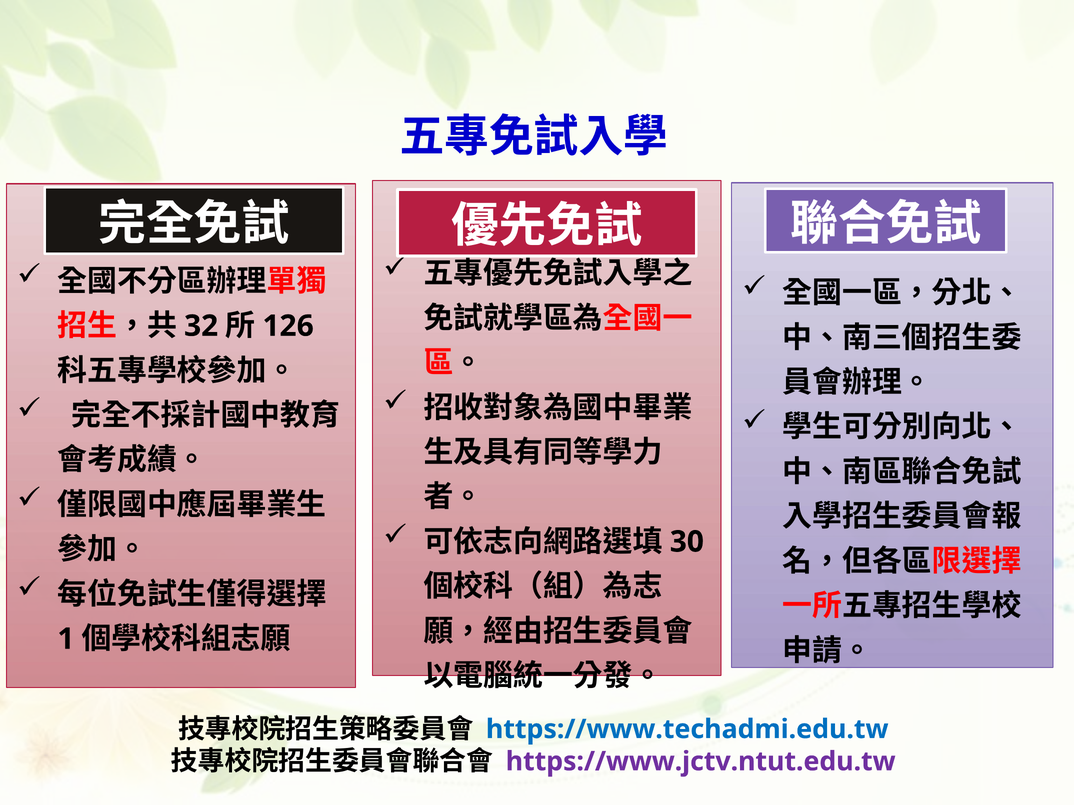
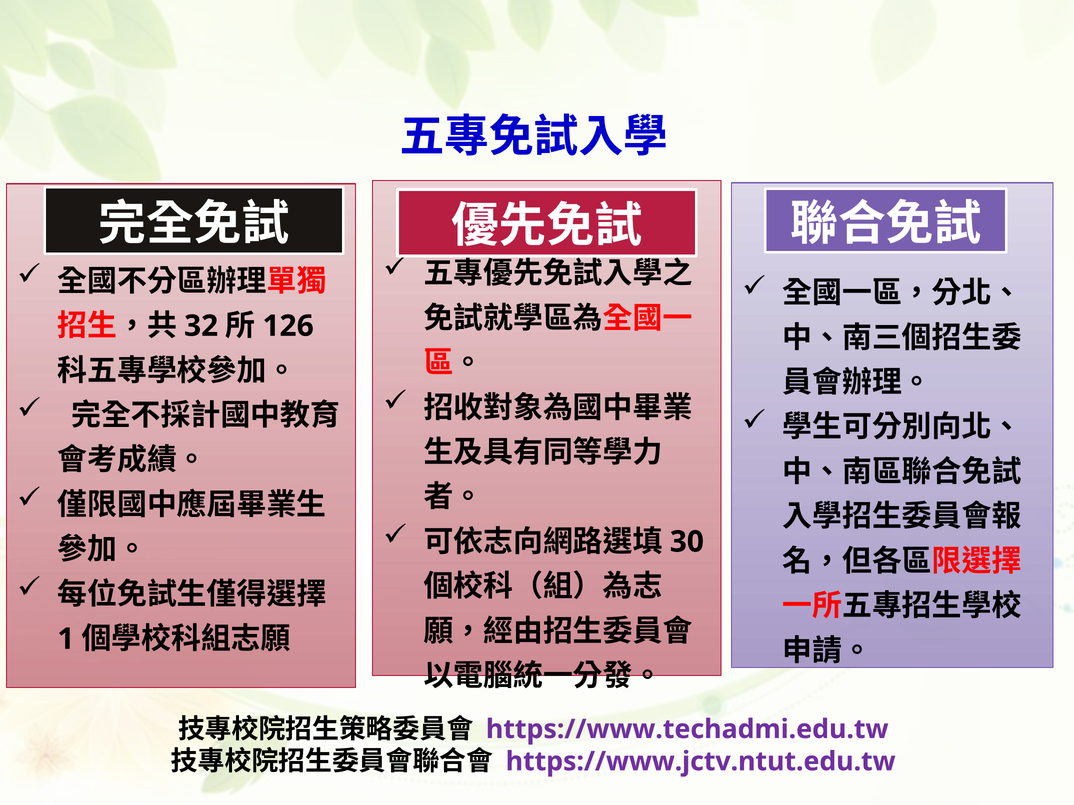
https://www.techadmi.edu.tw colour: blue -> purple
